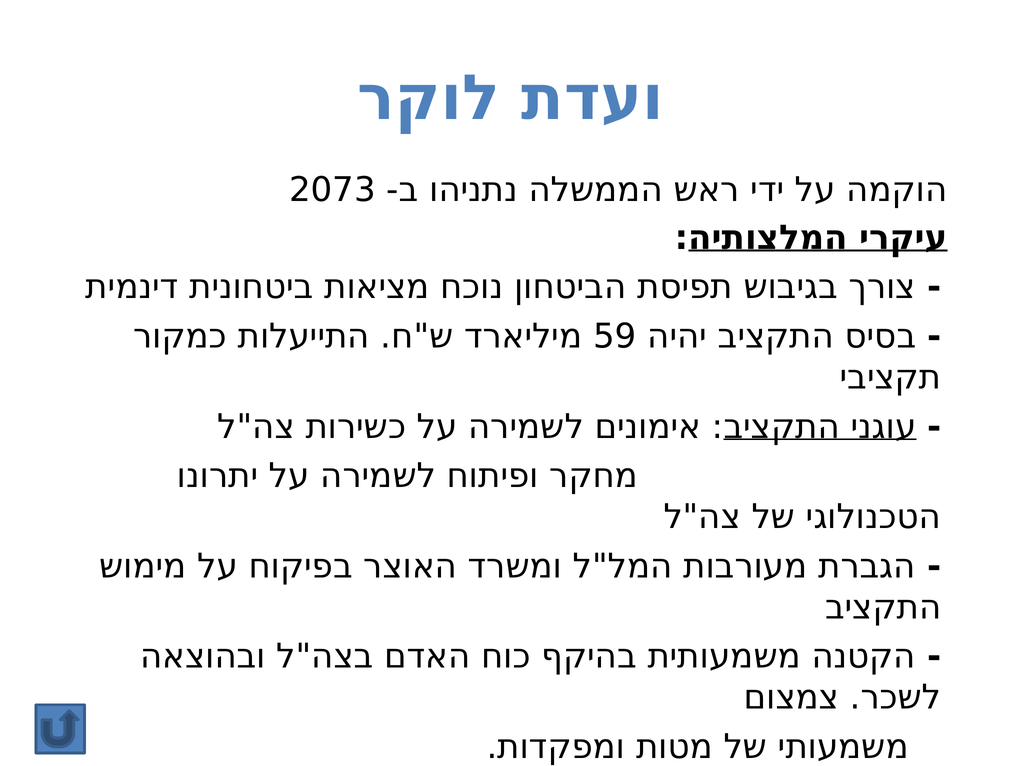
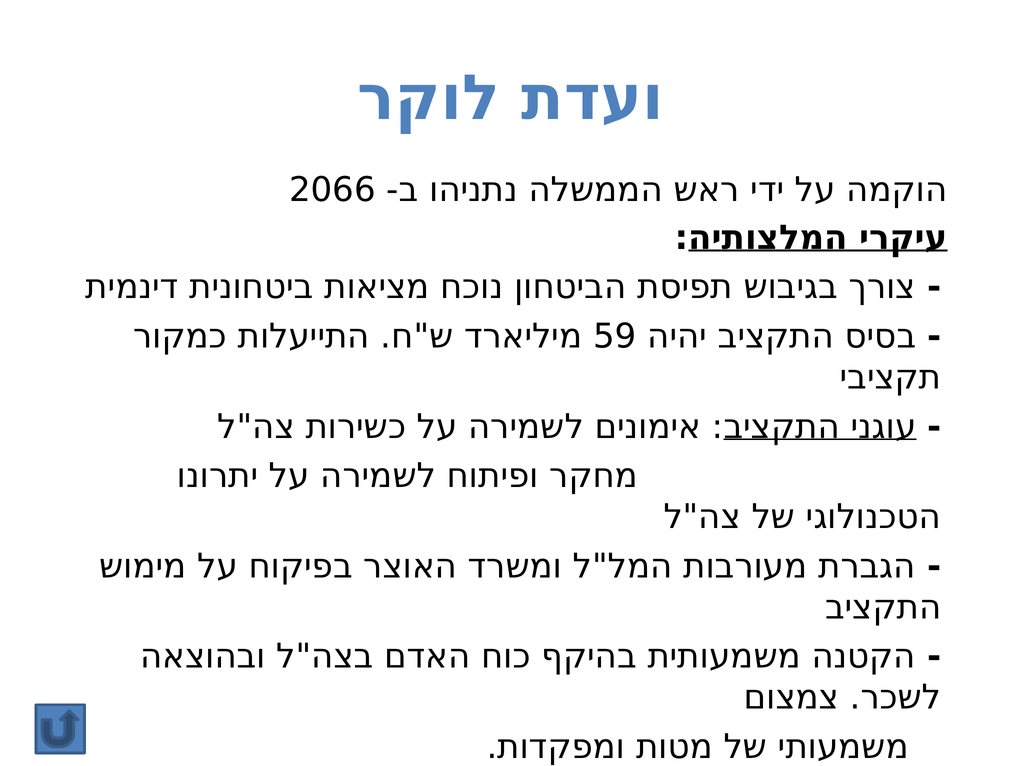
2073: 2073 -> 2066
